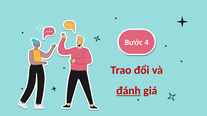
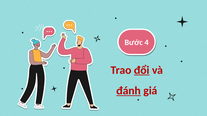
đổi underline: none -> present
